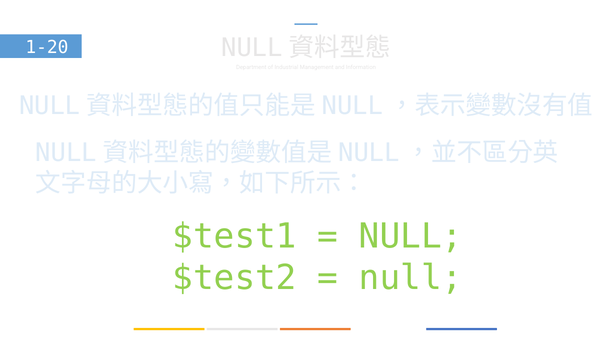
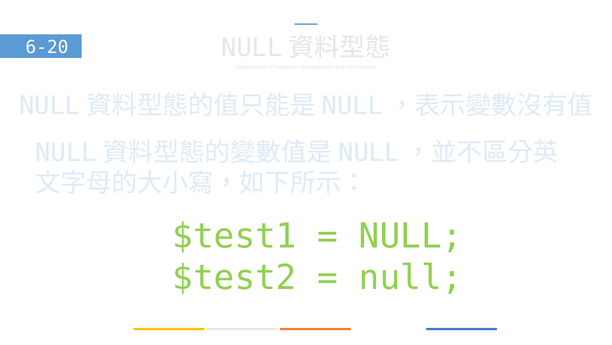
1-20: 1-20 -> 6-20
